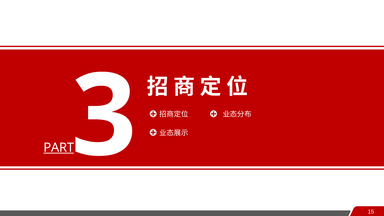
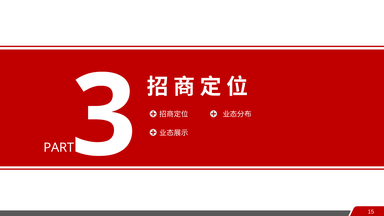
PART underline: present -> none
